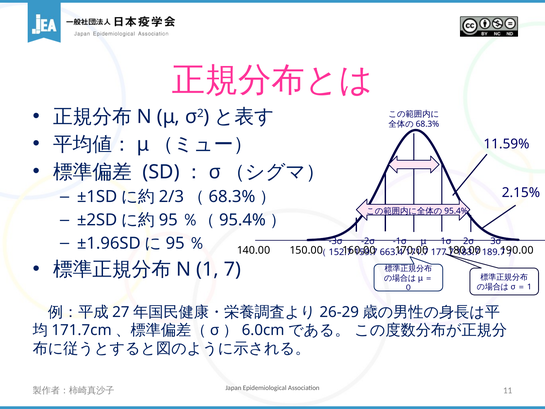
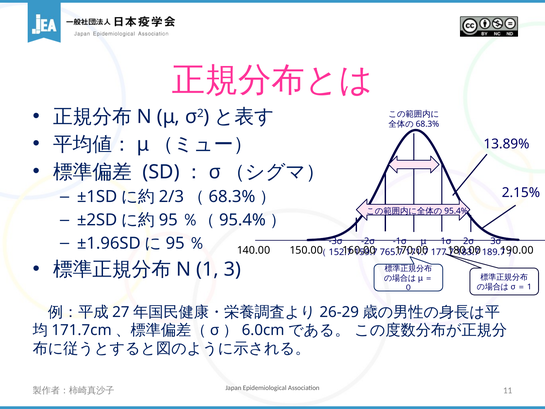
11.59%: 11.59% -> 13.89%
663.4: 663.4 -> 765.7
7: 7 -> 3
